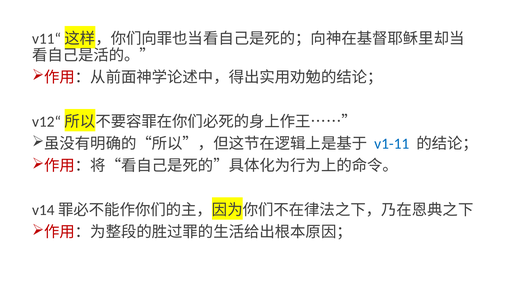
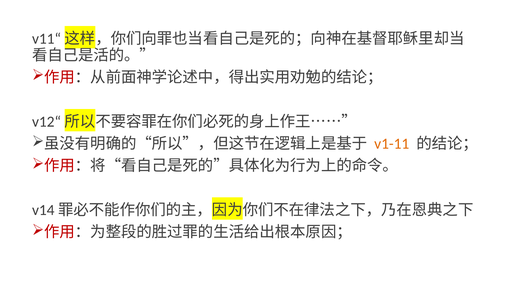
v1-11 colour: blue -> orange
